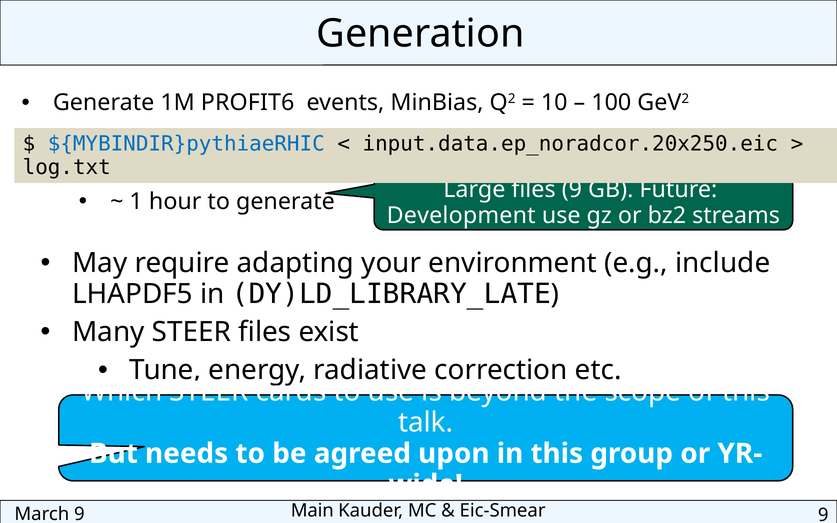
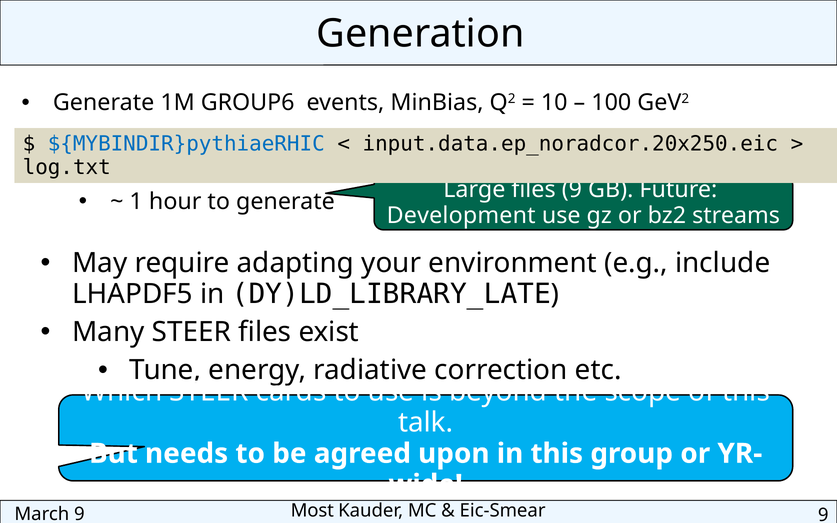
PROFIT6: PROFIT6 -> GROUP6
Main: Main -> Most
